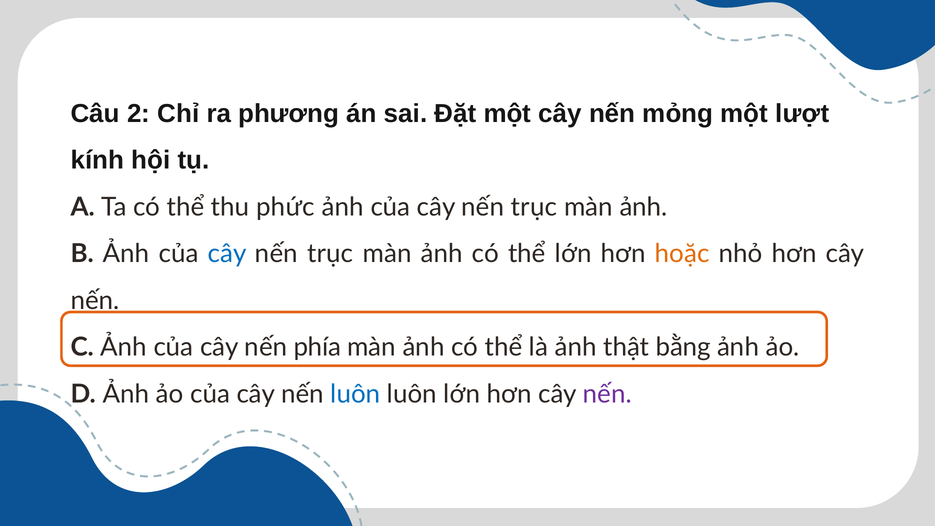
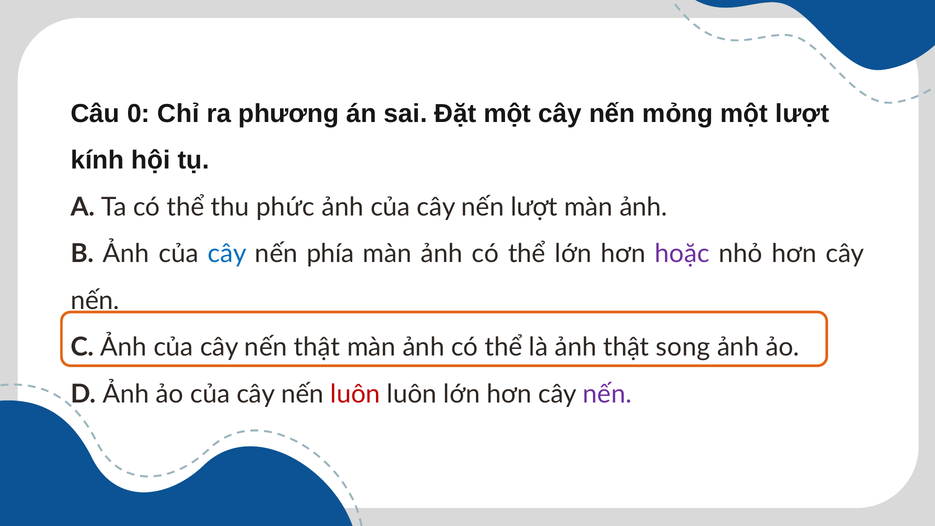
2: 2 -> 0
trục at (534, 207): trục -> lượt
trục at (330, 254): trục -> phía
hoặc colour: orange -> purple
nến phía: phía -> thật
bằng: bằng -> song
luôn at (355, 394) colour: blue -> red
